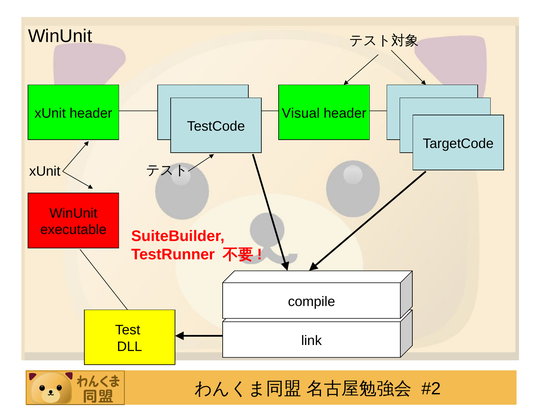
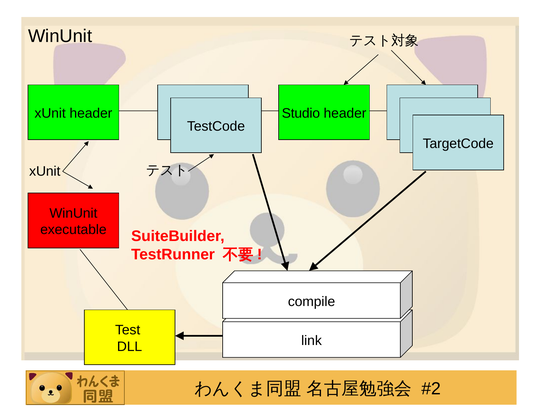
Visual: Visual -> Studio
